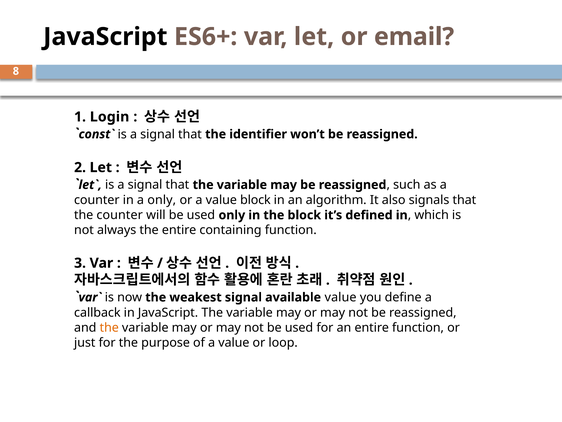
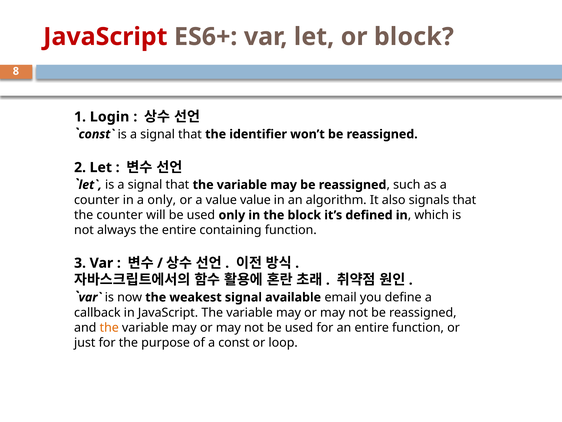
JavaScript at (105, 37) colour: black -> red
or email: email -> block
value block: block -> value
available value: value -> email
of a value: value -> const
